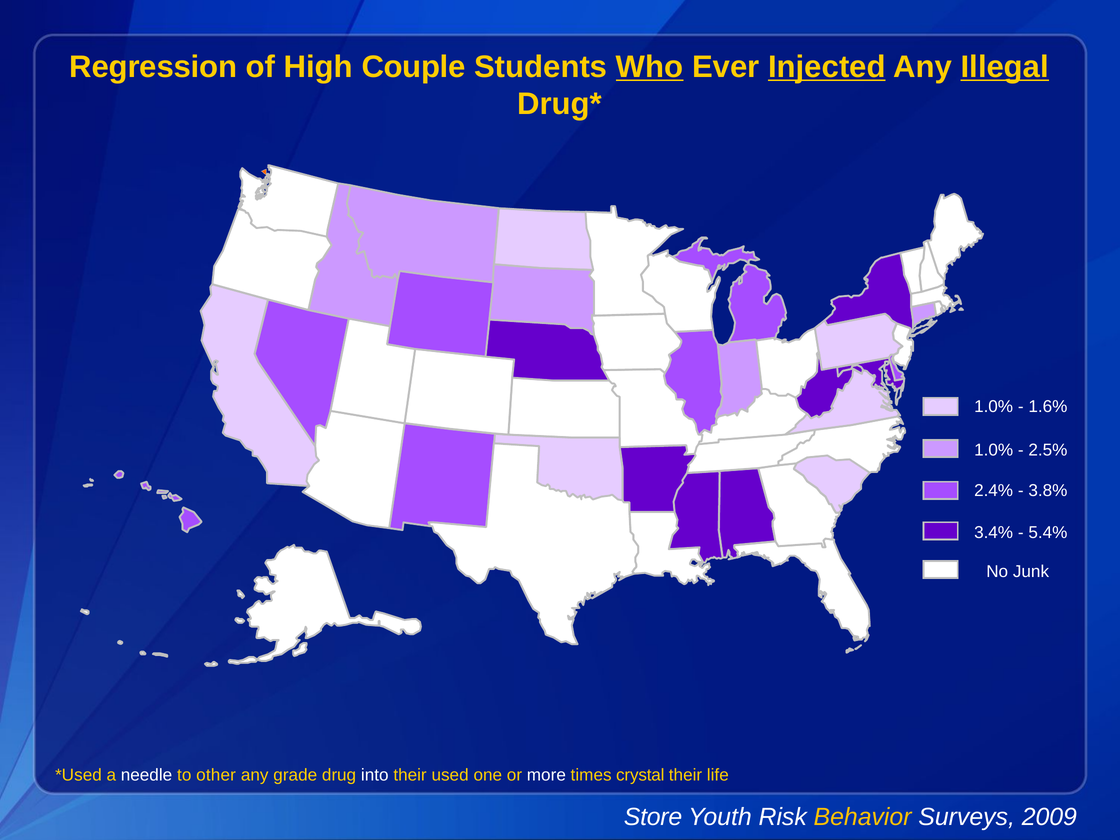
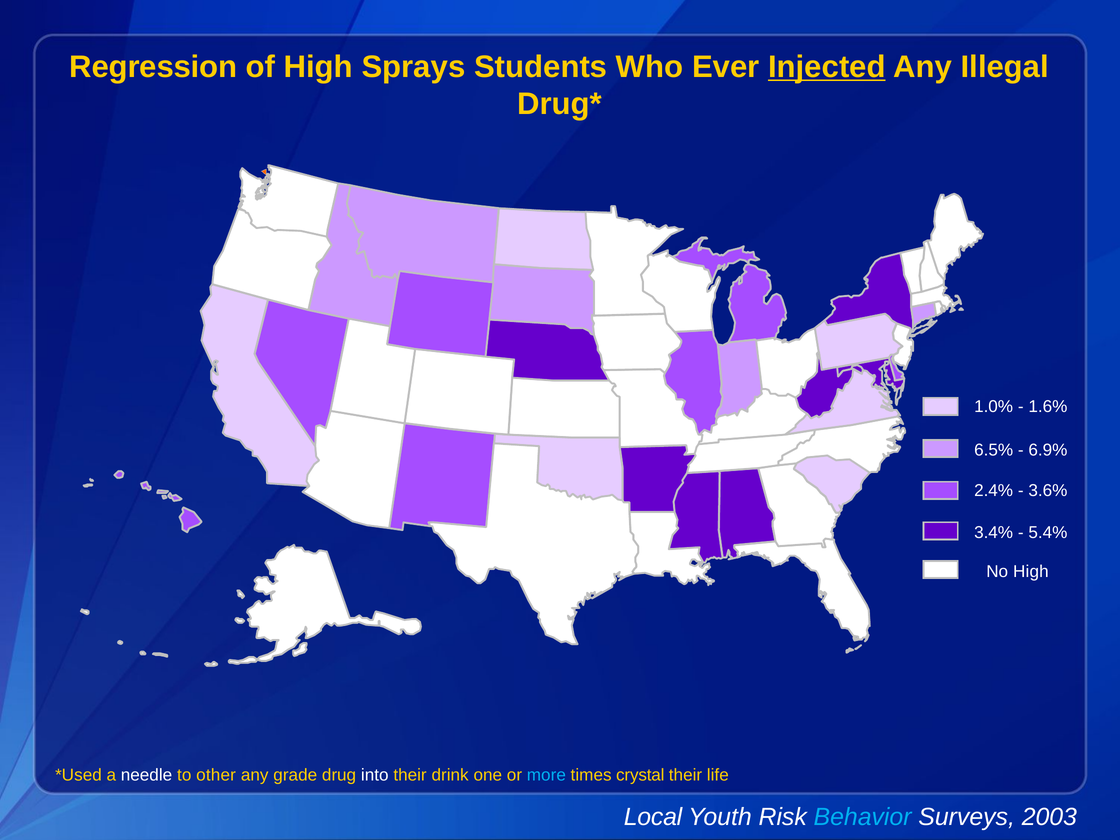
Couple: Couple -> Sprays
Who underline: present -> none
Illegal underline: present -> none
1.0% at (994, 450): 1.0% -> 6.5%
2.5%: 2.5% -> 6.9%
3.8%: 3.8% -> 3.6%
No Junk: Junk -> High
used: used -> drink
more colour: white -> light blue
Store: Store -> Local
Behavior colour: yellow -> light blue
2009: 2009 -> 2003
